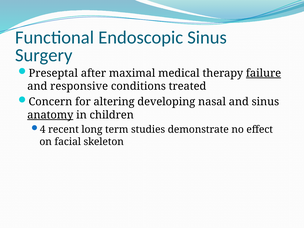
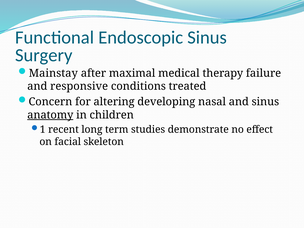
Preseptal: Preseptal -> Mainstay
failure underline: present -> none
4: 4 -> 1
